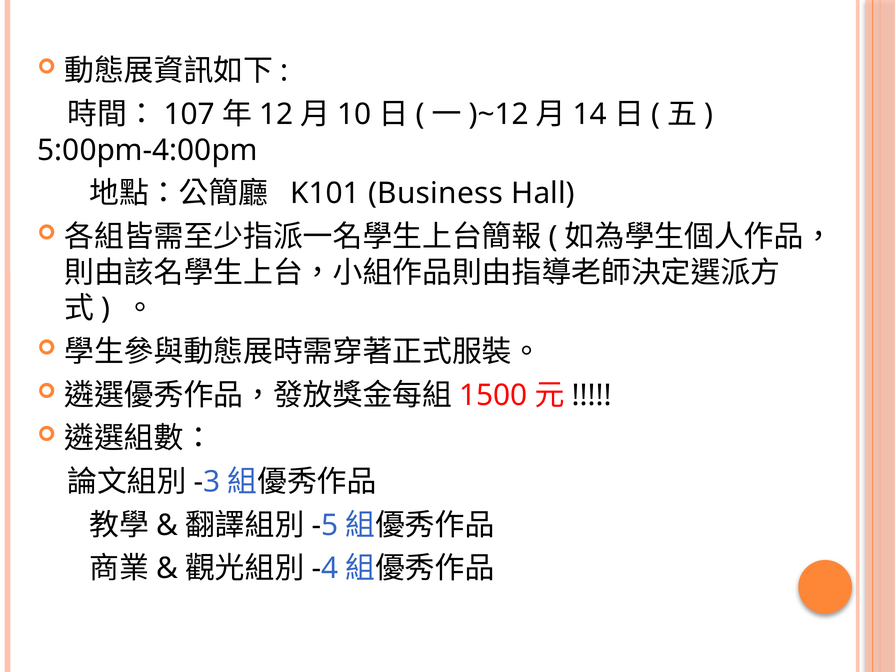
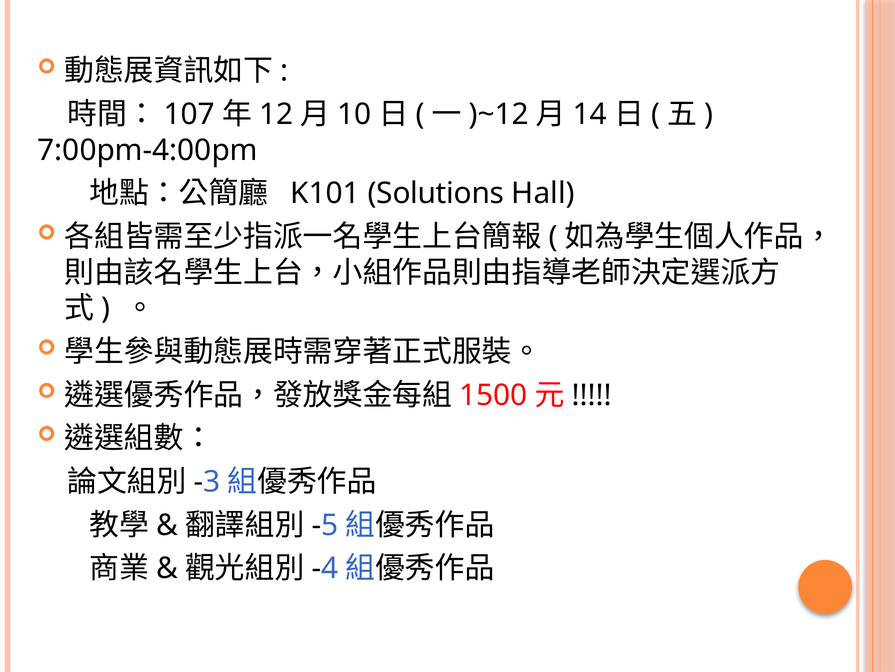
5:00pm-4:00pm: 5:00pm-4:00pm -> 7:00pm-4:00pm
Business: Business -> Solutions
